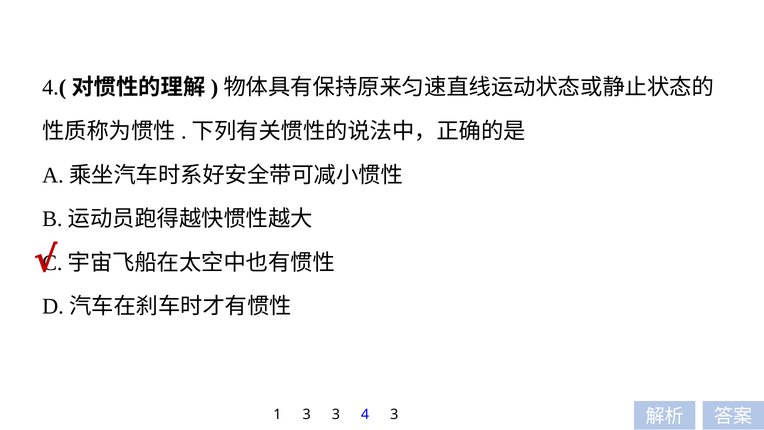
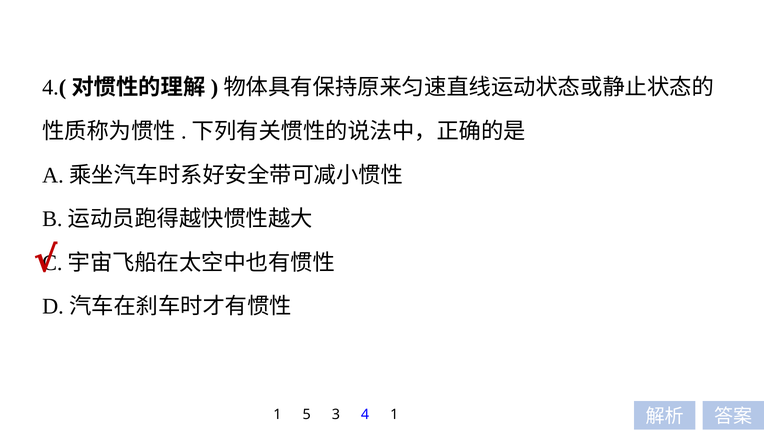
1 3: 3 -> 5
4 3: 3 -> 1
